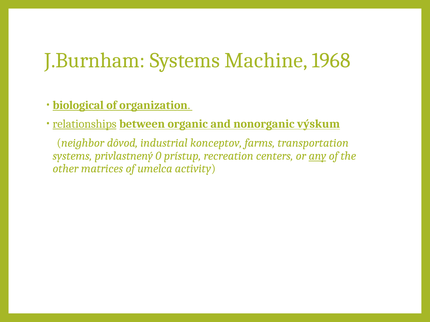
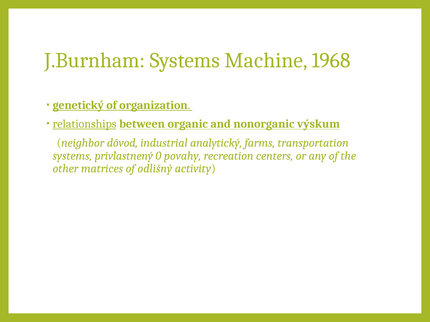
biological: biological -> genetický
konceptov: konceptov -> analytický
prístup: prístup -> povahy
any underline: present -> none
umelca: umelca -> odlišný
